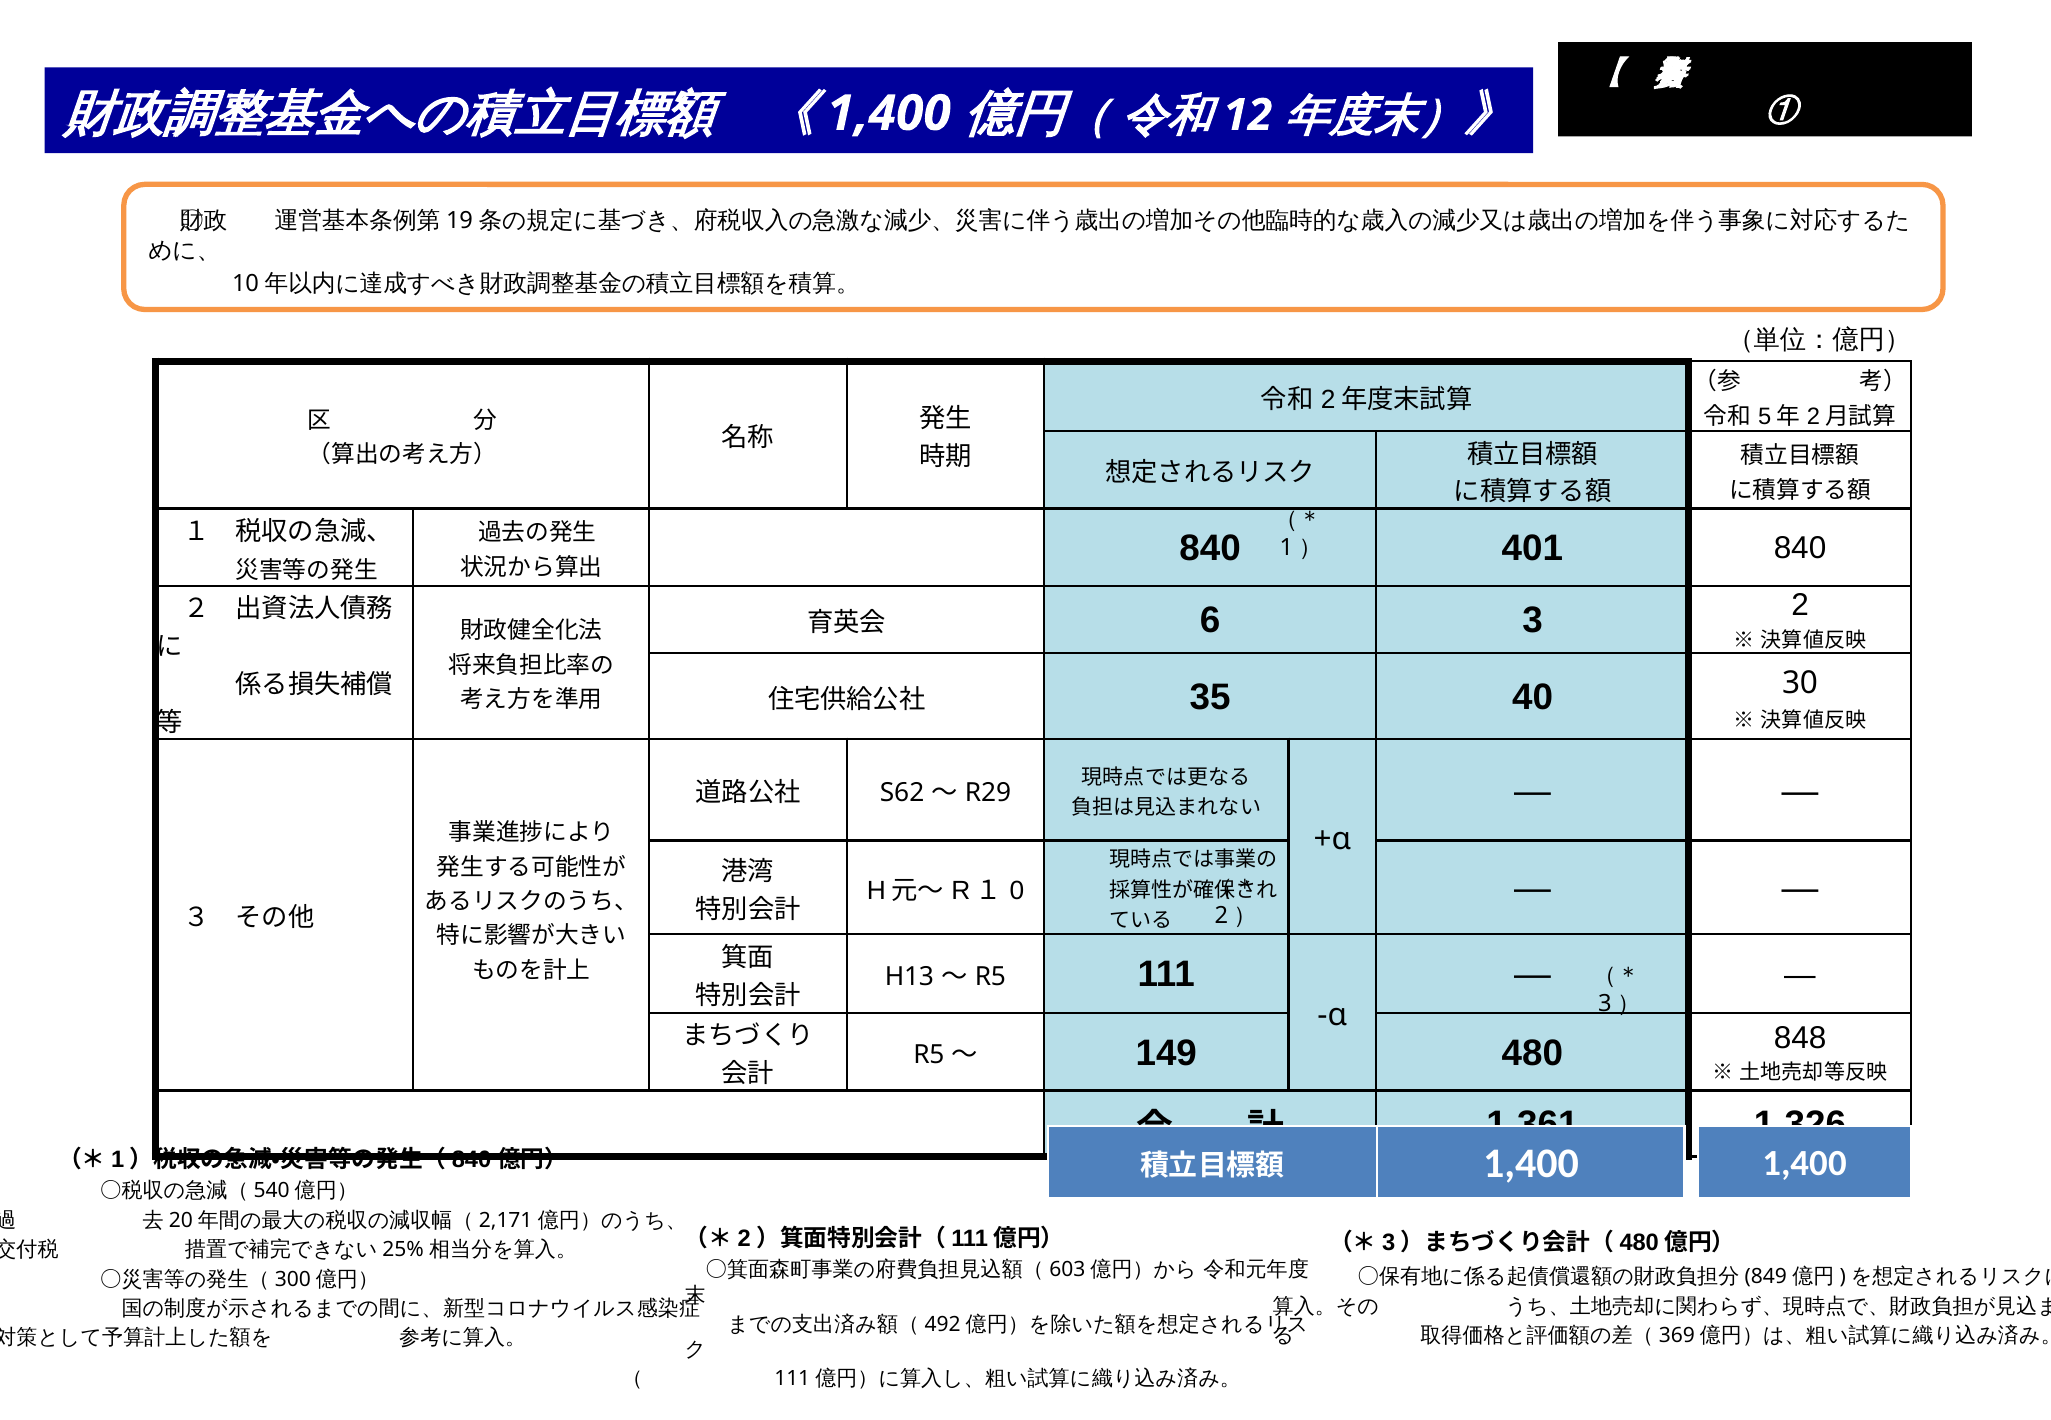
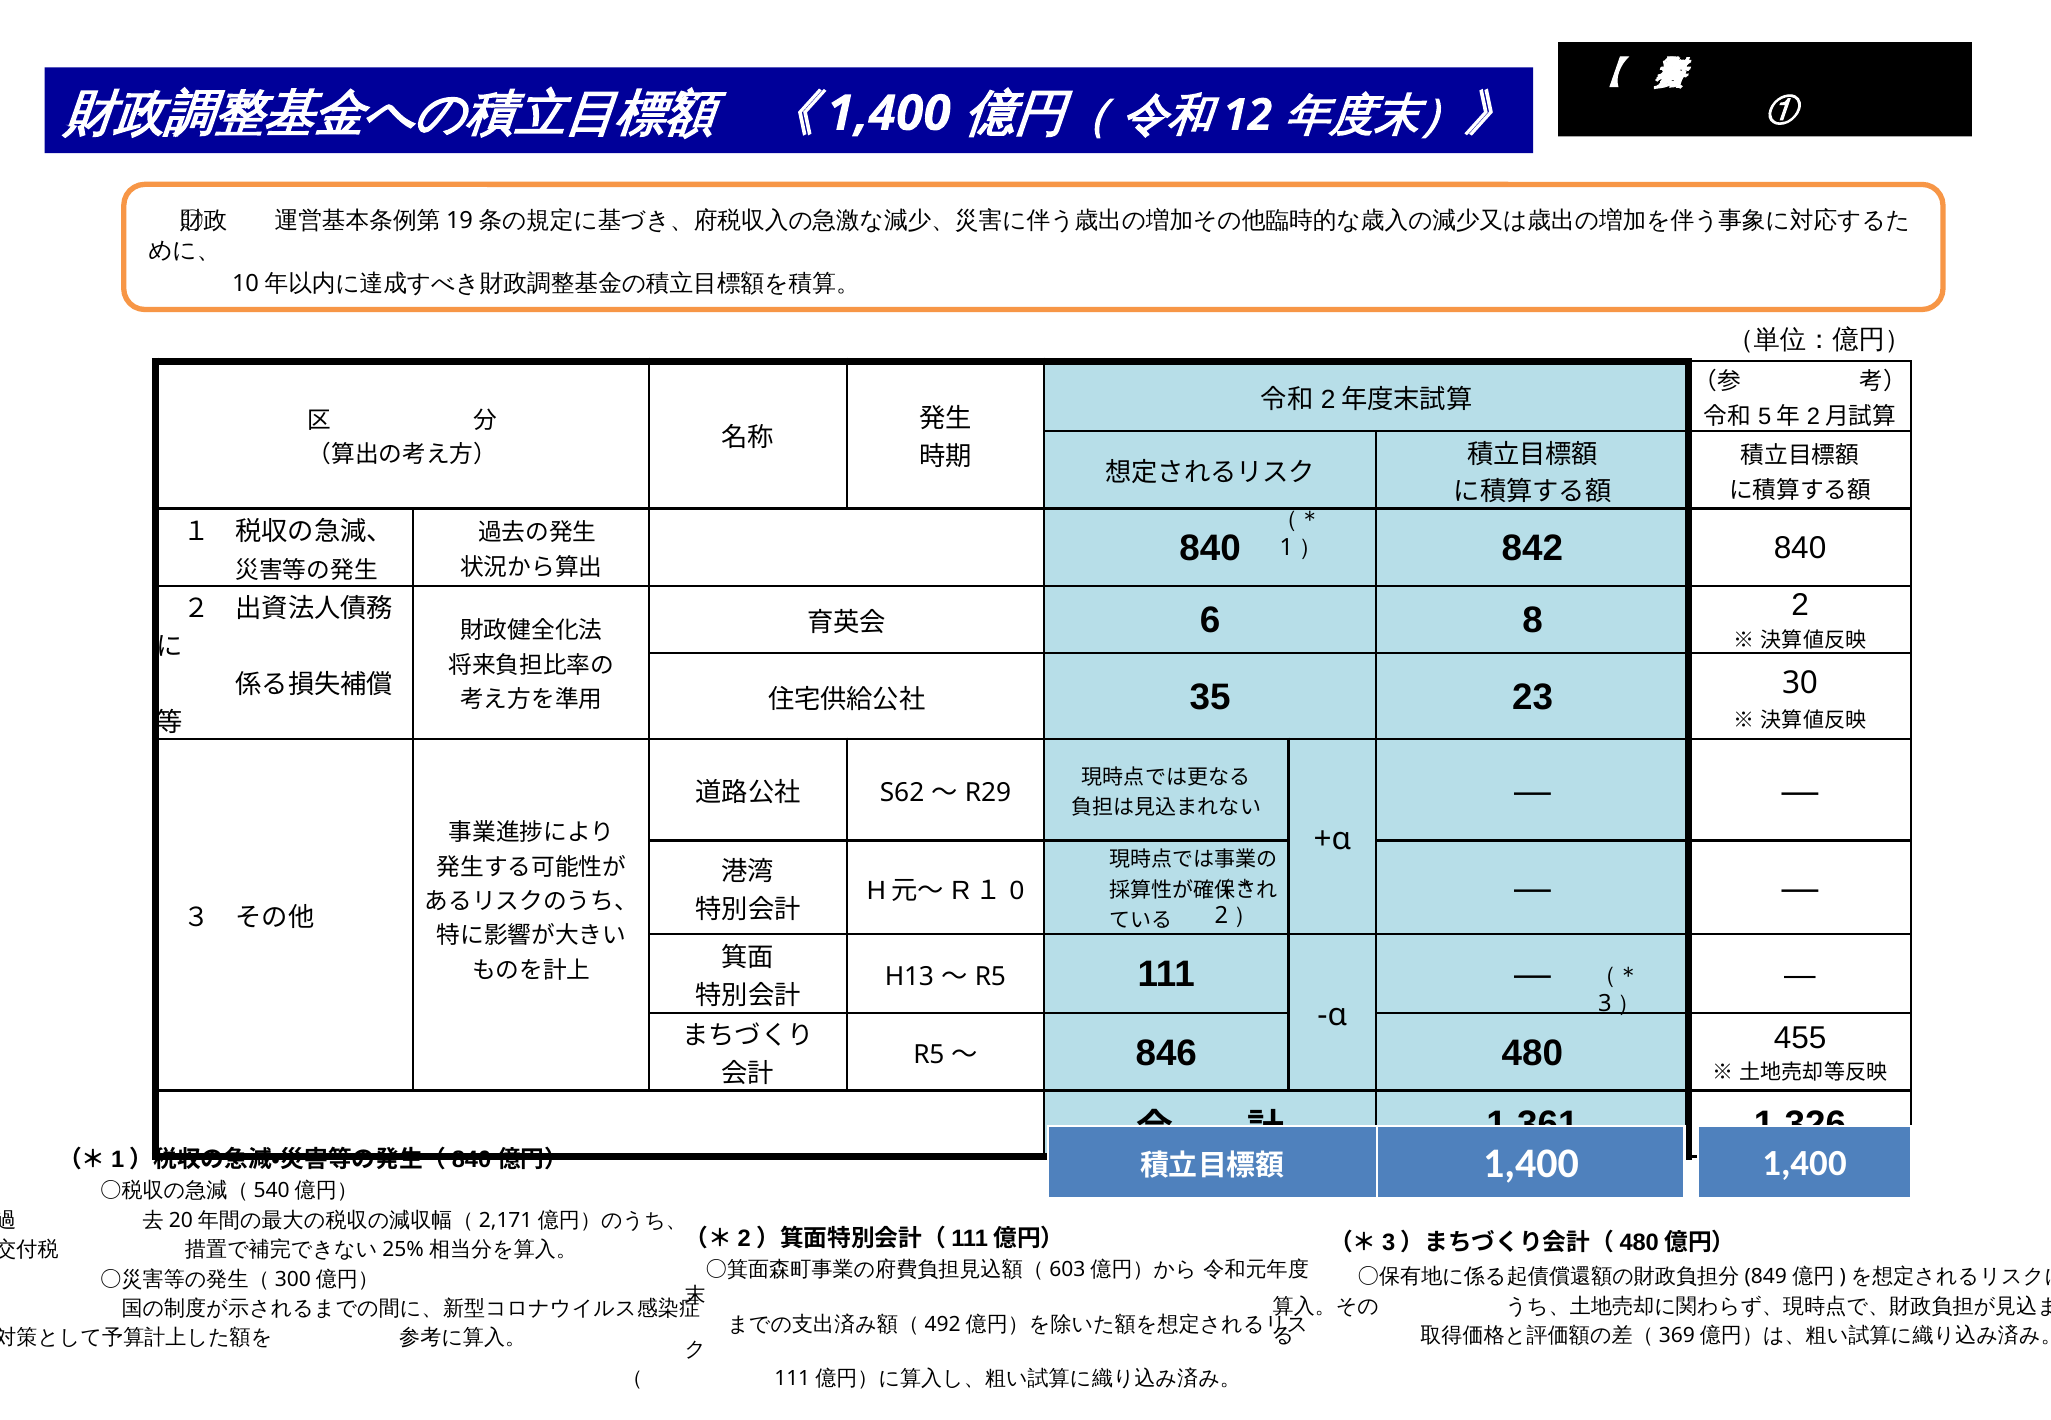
401: 401 -> 842
3: 3 -> 8
40: 40 -> 23
149: 149 -> 846
848: 848 -> 455
